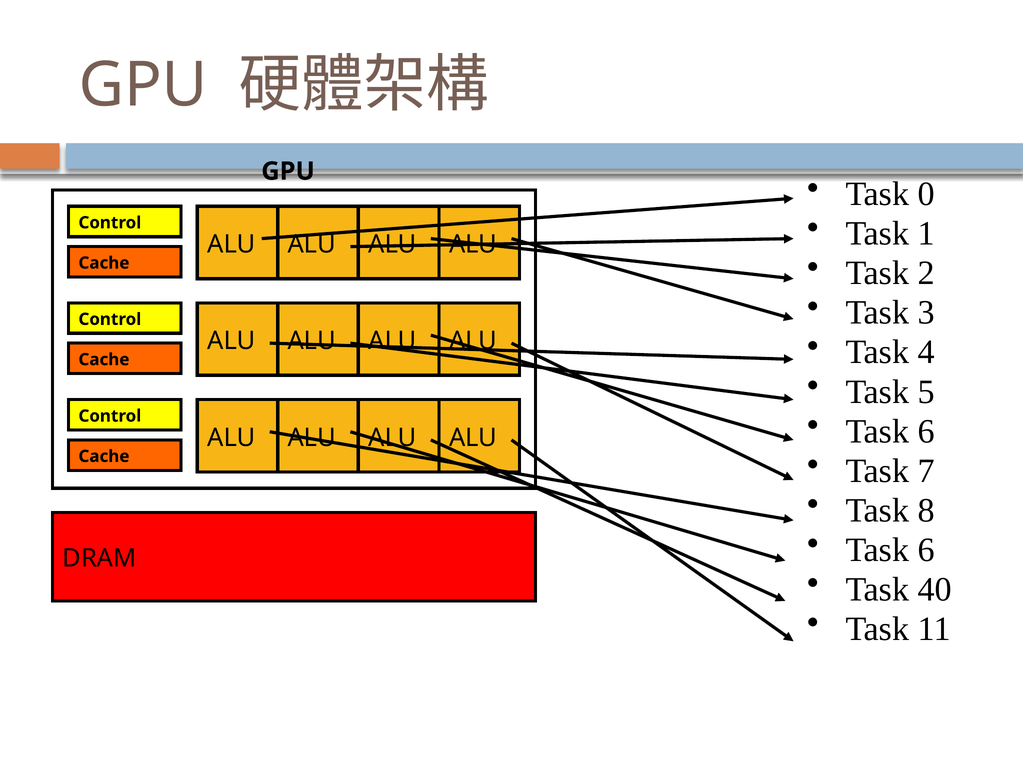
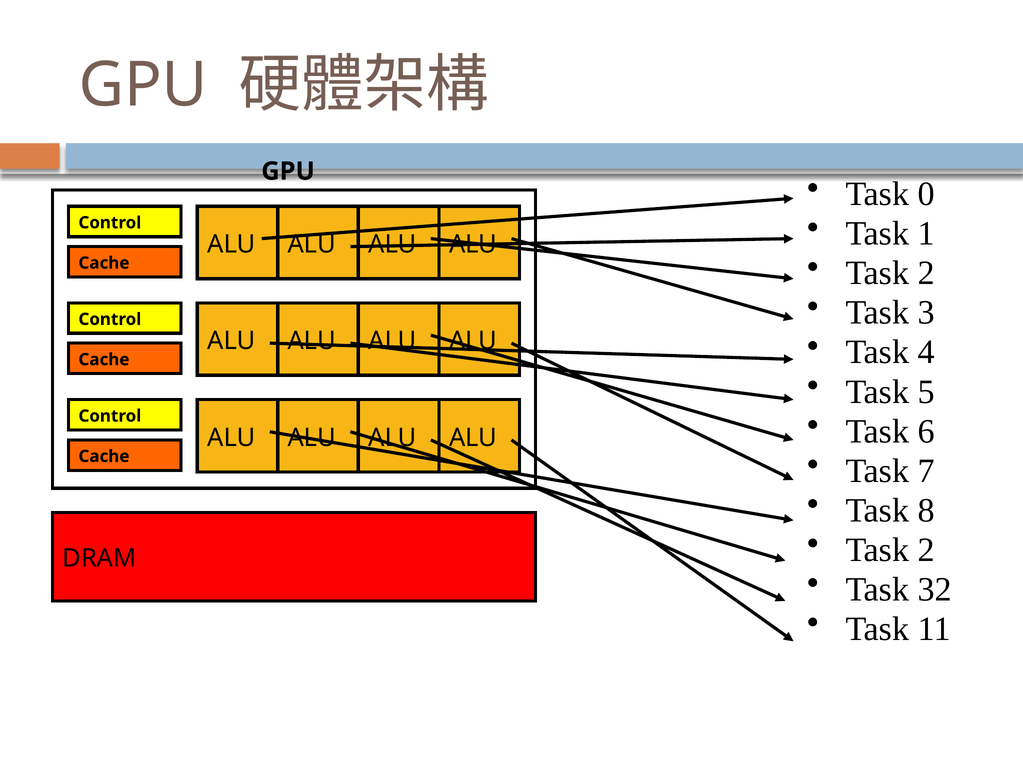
6 at (926, 550): 6 -> 2
40: 40 -> 32
